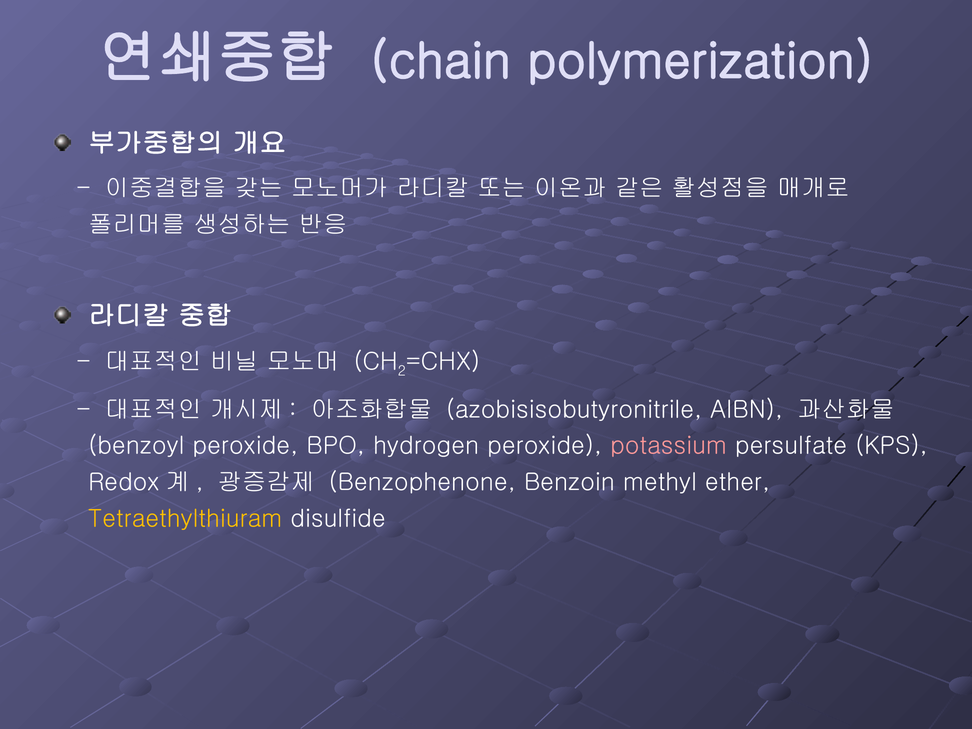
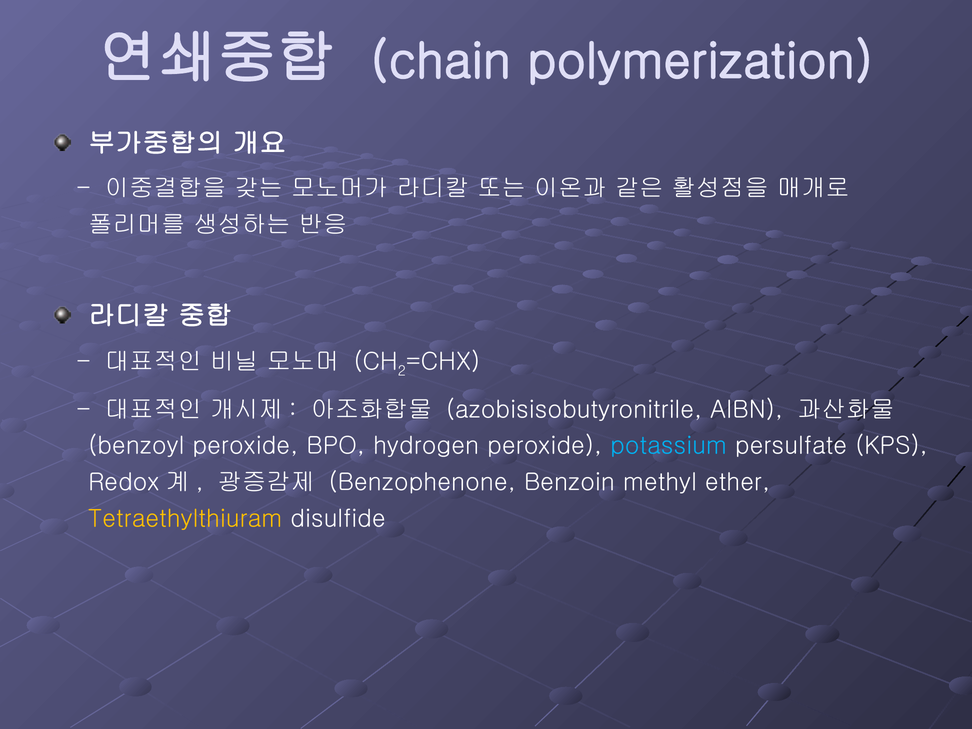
potassium colour: pink -> light blue
